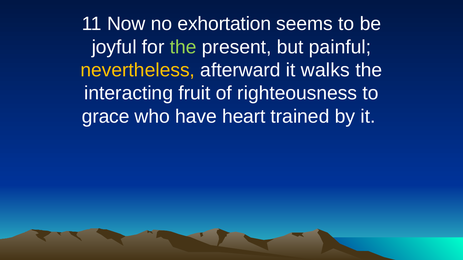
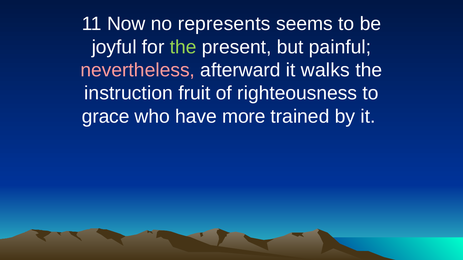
exhortation: exhortation -> represents
nevertheless colour: yellow -> pink
interacting: interacting -> instruction
heart: heart -> more
